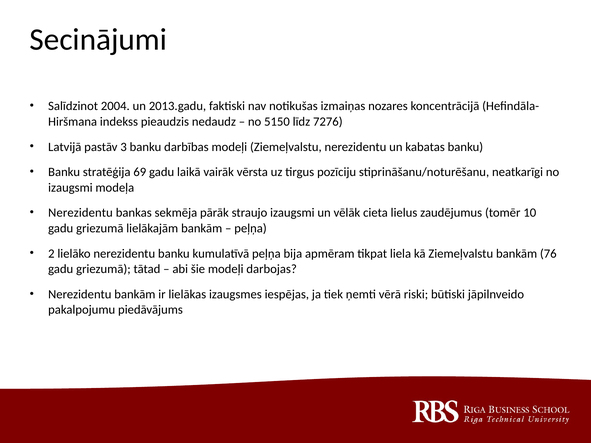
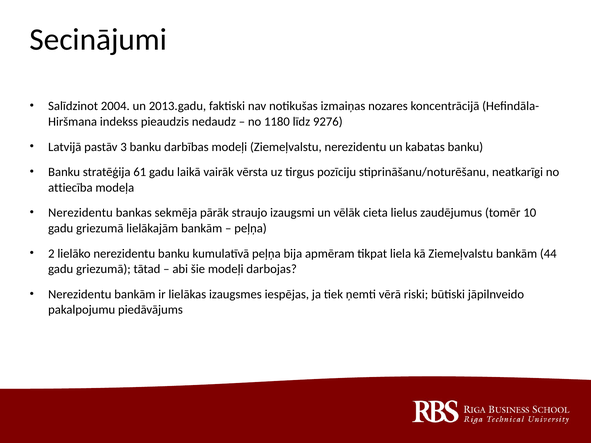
5150: 5150 -> 1180
7276: 7276 -> 9276
69: 69 -> 61
izaugsmi at (70, 188): izaugsmi -> attiecība
76: 76 -> 44
